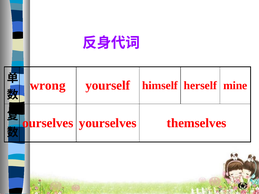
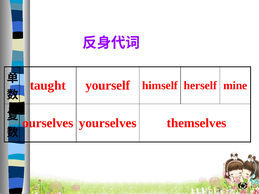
wrong: wrong -> taught
